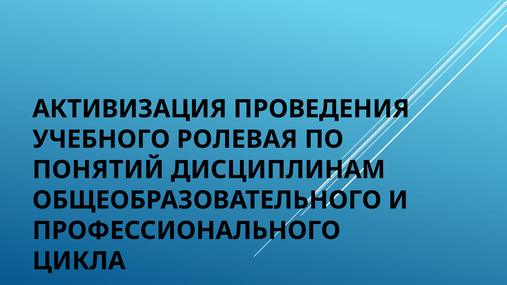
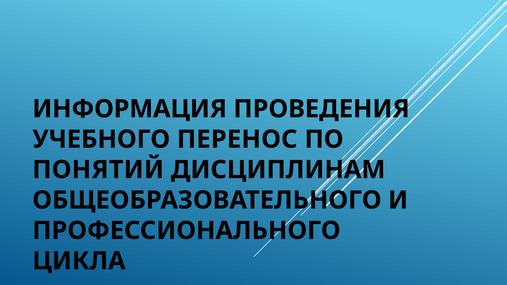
АКТИВИЗАЦИЯ: АКТИВИЗАЦИЯ -> ИНФОРМАЦИЯ
РОЛЕВАЯ: РОЛЕВАЯ -> ПЕРЕНОС
